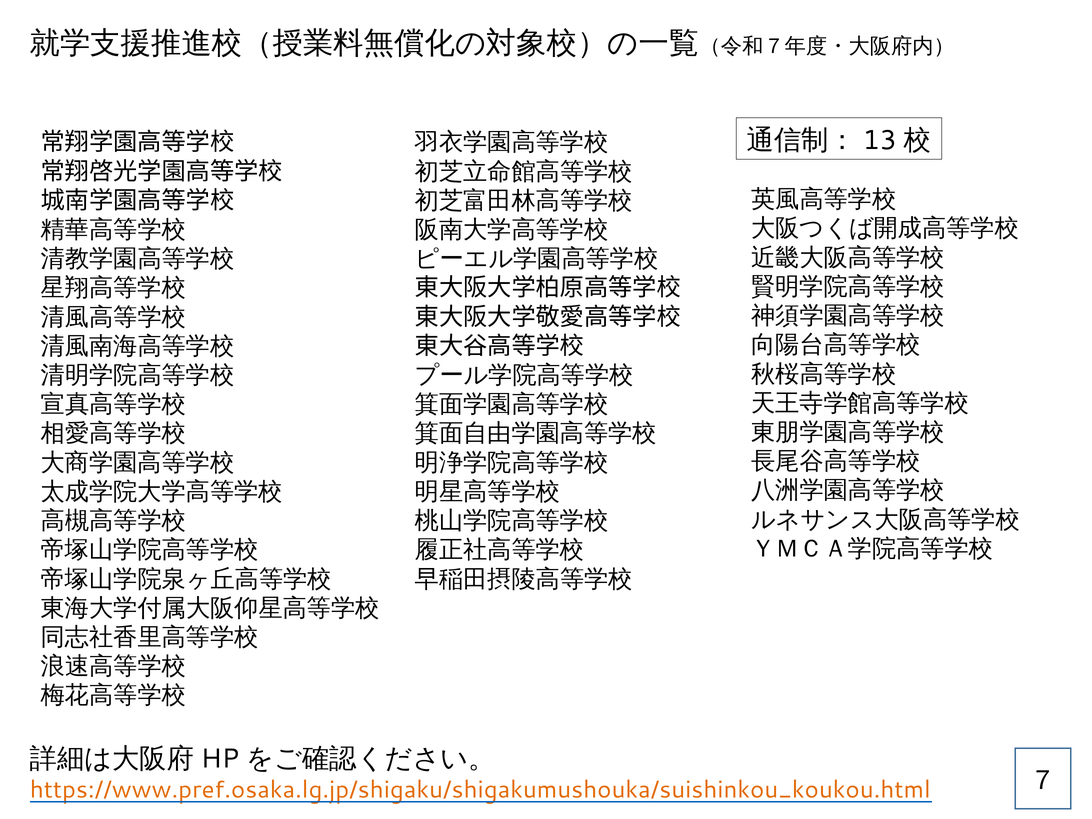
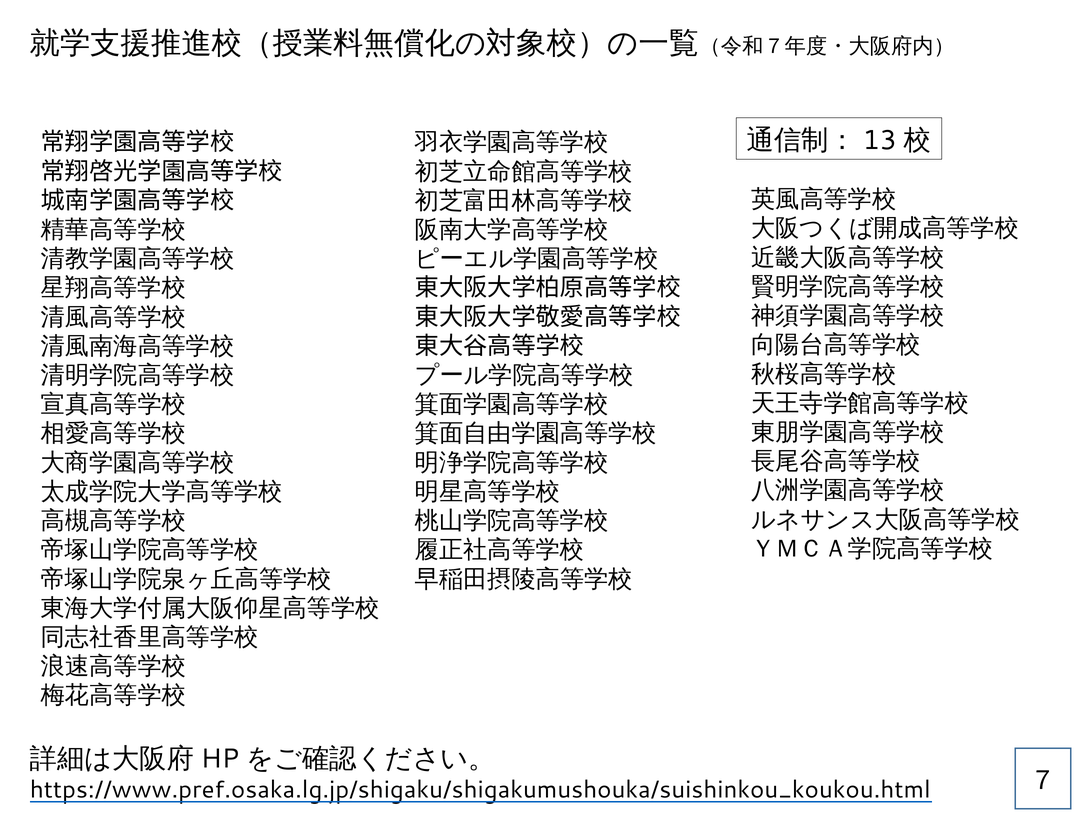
https://www.pref.osaka.lg.jp/shigaku/shigakumushouka/suishinkou_koukou.html colour: orange -> black
